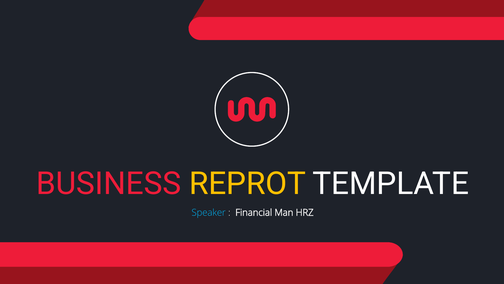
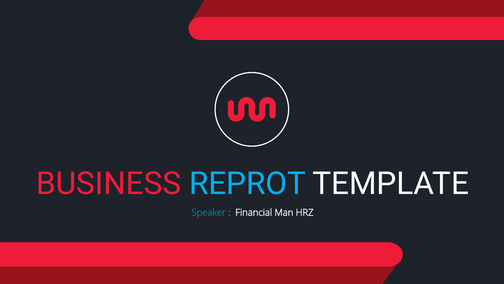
REPROT colour: yellow -> light blue
